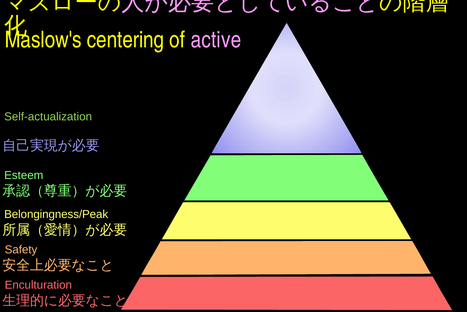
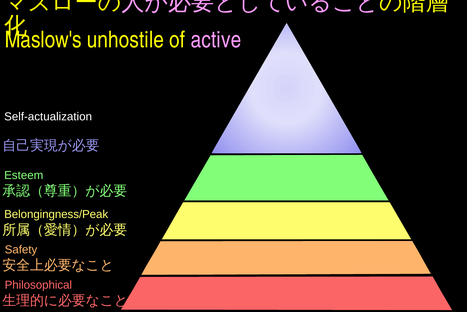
centering: centering -> unhostile
Self-actualization colour: light green -> white
Enculturation: Enculturation -> Philosophical
